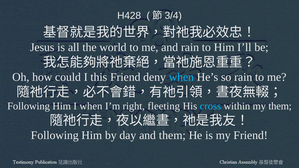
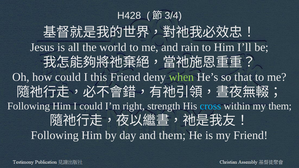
when at (181, 77) colour: light blue -> light green
so rain: rain -> that
I when: when -> could
fleeting: fleeting -> strength
